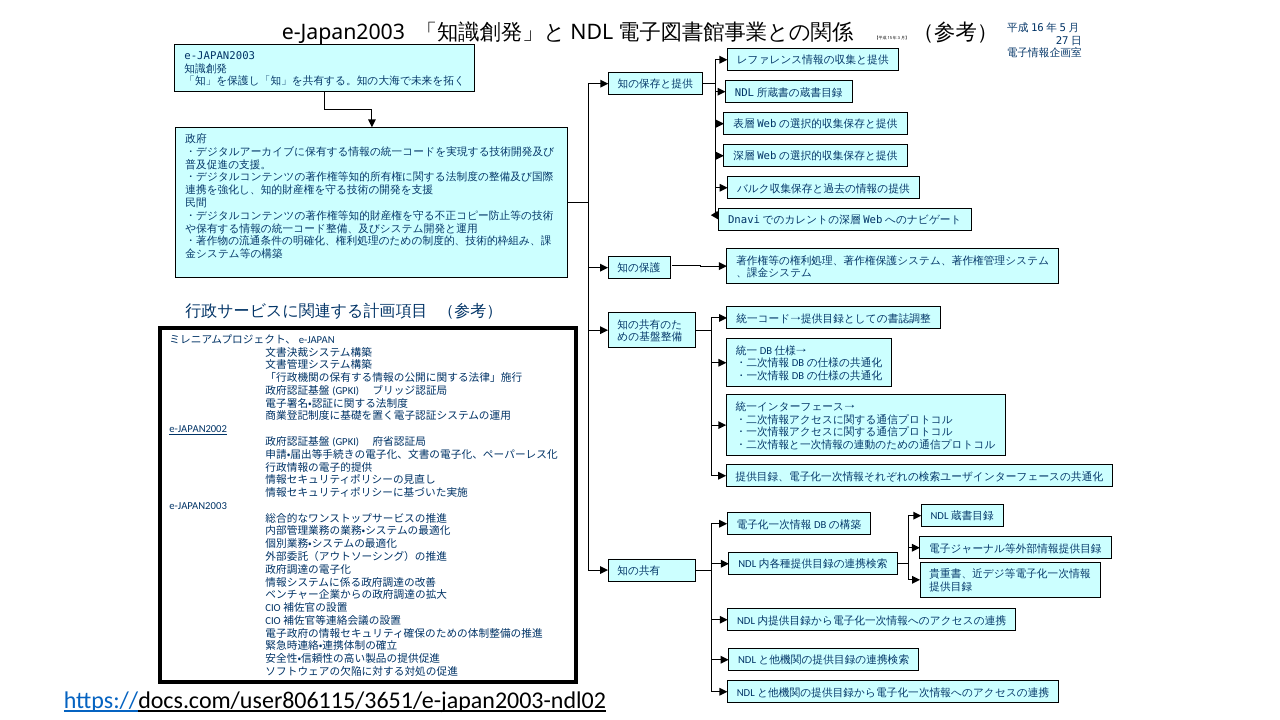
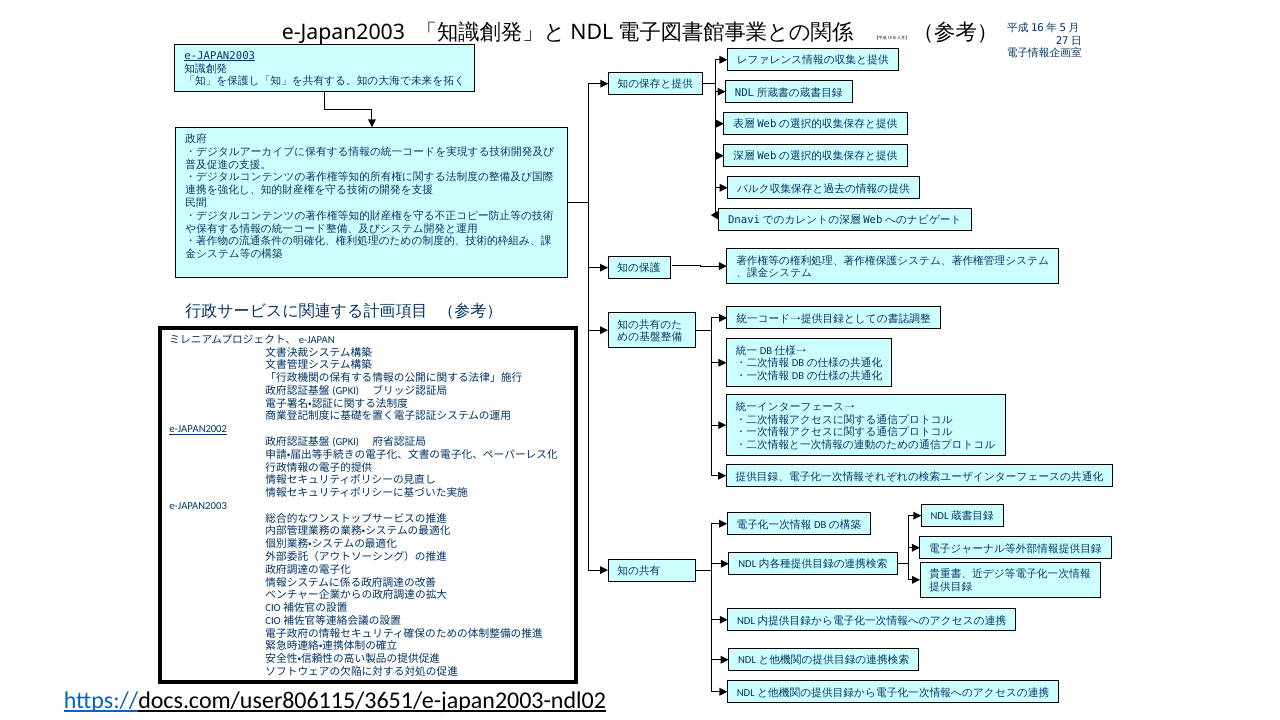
e-JAPAN2003 at (220, 56) underline: none -> present
